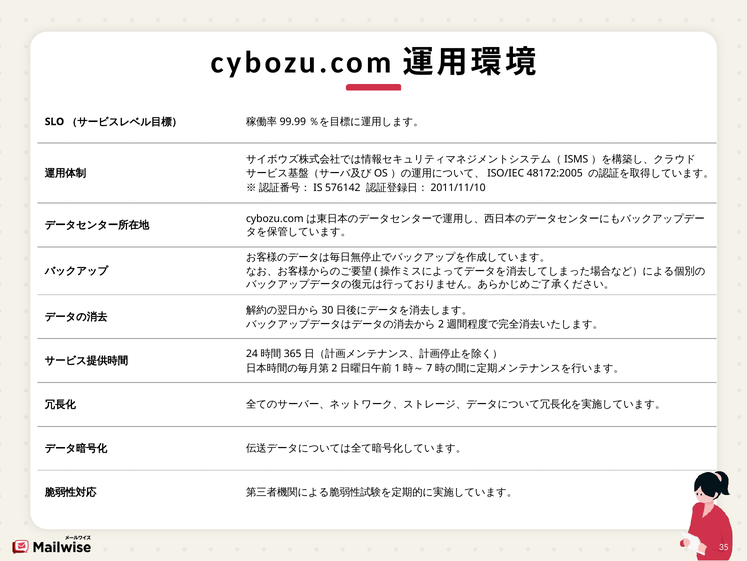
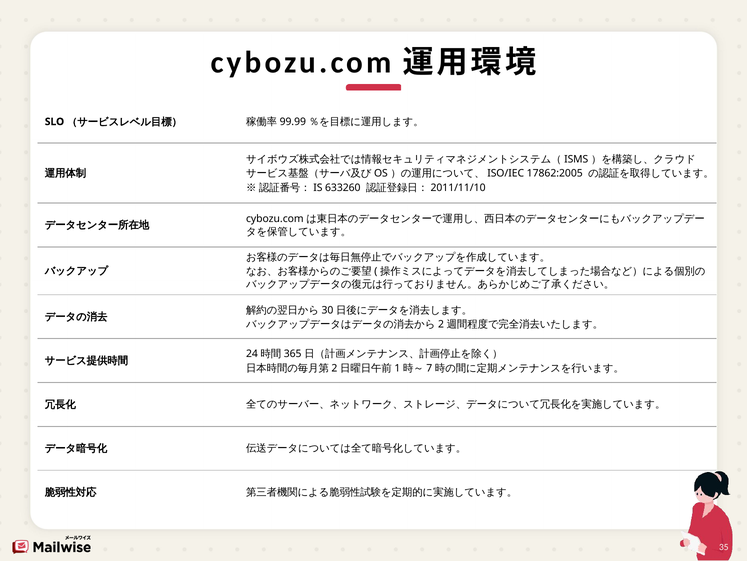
48172:2005: 48172:2005 -> 17862:2005
576142: 576142 -> 633260
